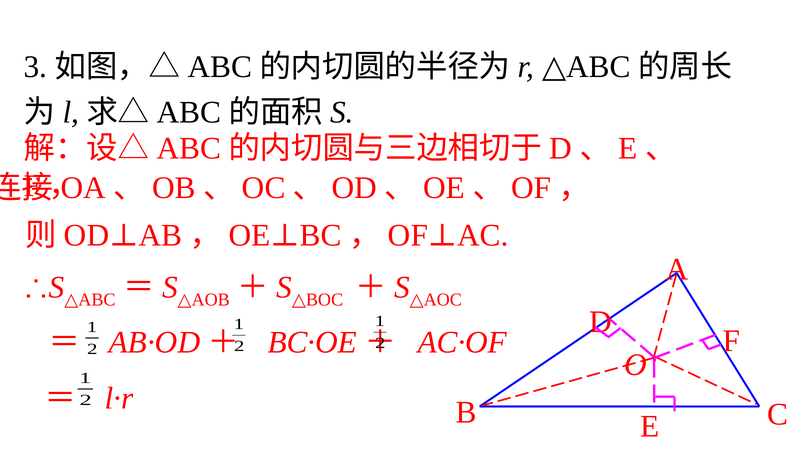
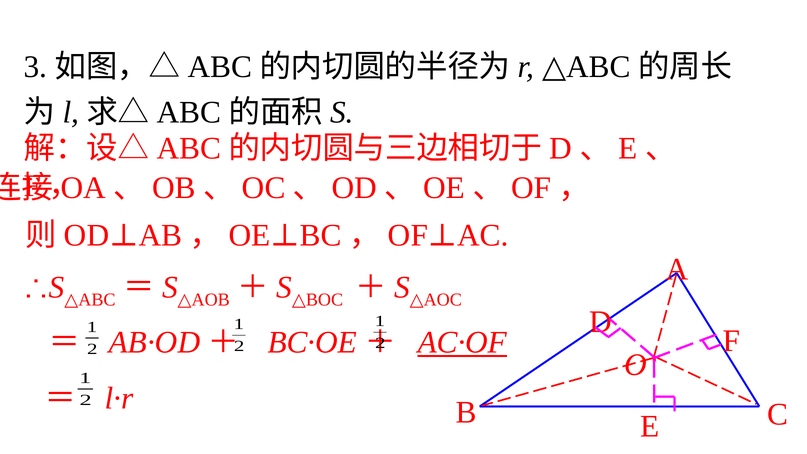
AC·OF underline: none -> present
